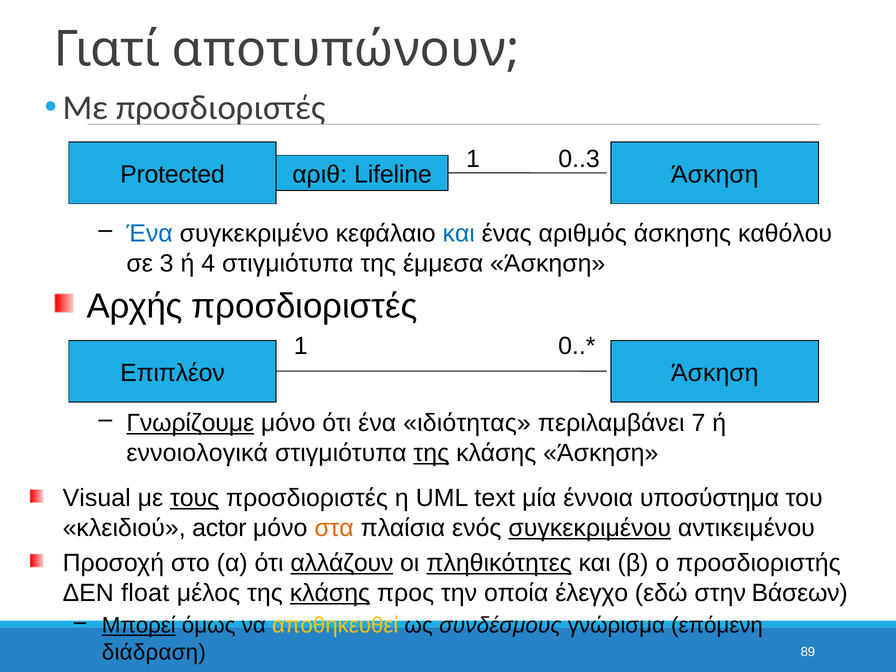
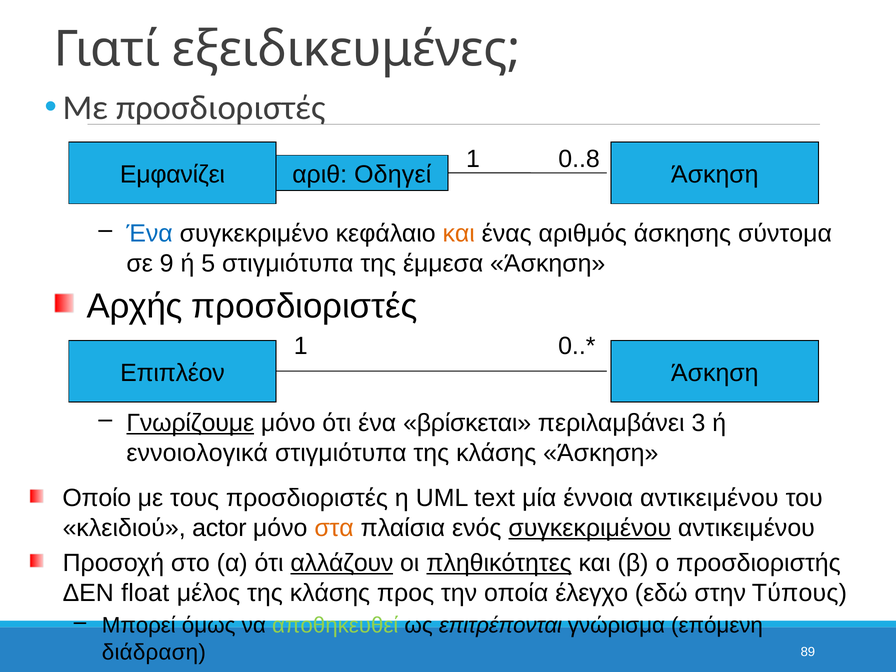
αποτυπώνουν: αποτυπώνουν -> εξειδικευμένες
0..3: 0..3 -> 0..8
Protected: Protected -> Εμφανίζει
Lifeline: Lifeline -> Οδηγεί
και at (459, 234) colour: blue -> orange
καθόλου: καθόλου -> σύντομα
3: 3 -> 9
4: 4 -> 5
ιδιότητας: ιδιότητας -> βρίσκεται
7: 7 -> 3
της at (431, 453) underline: present -> none
Visual: Visual -> Οποίο
τους underline: present -> none
έννοια υποσύστημα: υποσύστημα -> αντικειμένου
κλάσης at (330, 593) underline: present -> none
Βάσεων: Βάσεων -> Τύπους
Μπορεί underline: present -> none
αποθηκευθεί colour: yellow -> light green
συνδέσμους: συνδέσμους -> επιτρέπονται
